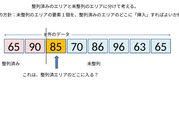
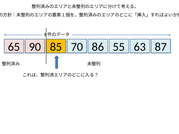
96: 96 -> 55
63 65: 65 -> 87
